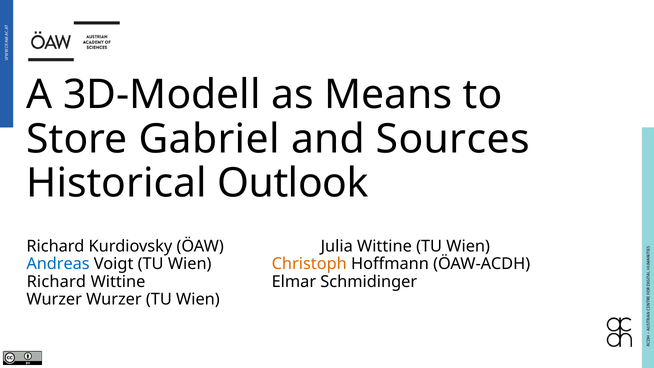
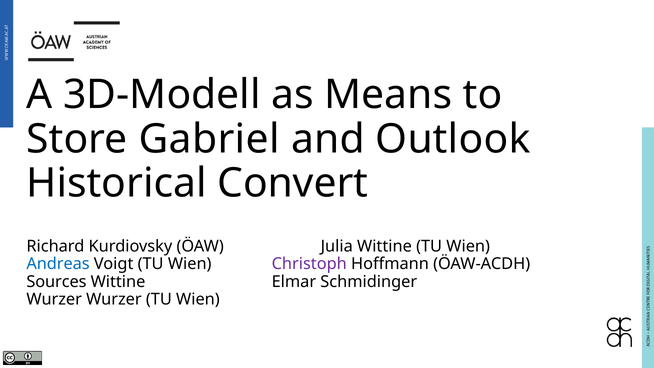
Sources: Sources -> Outlook
Outlook: Outlook -> Convert
Christoph colour: orange -> purple
Richard at (56, 282): Richard -> Sources
